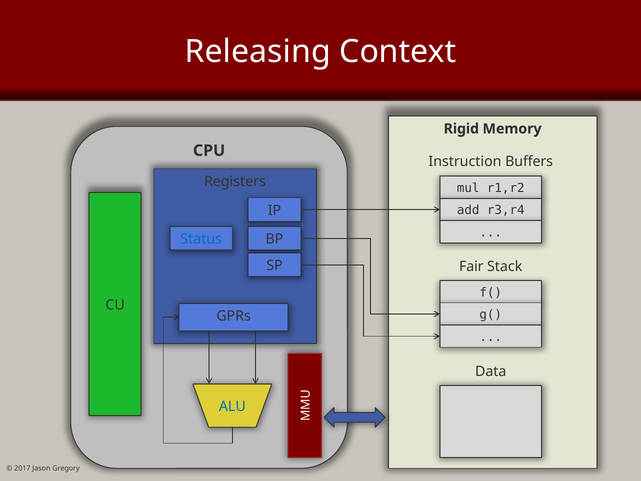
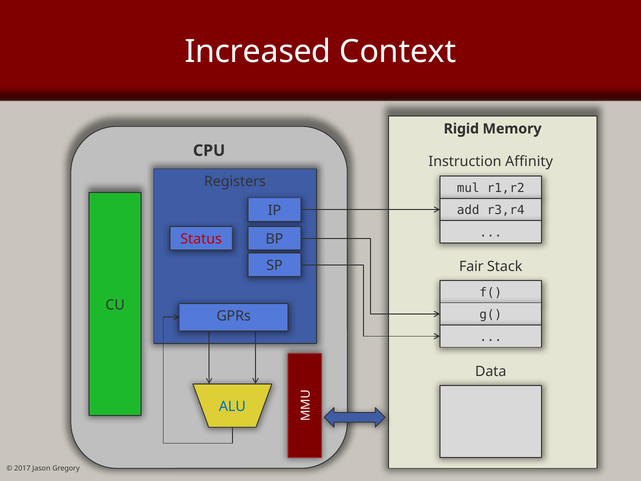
Releasing: Releasing -> Increased
Buffers: Buffers -> Affinity
Status colour: blue -> red
